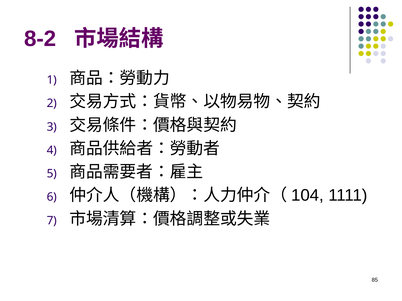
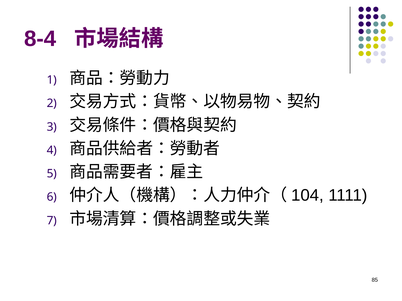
8-2: 8-2 -> 8-4
